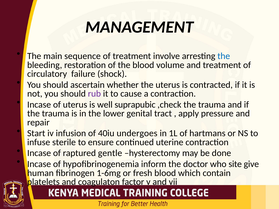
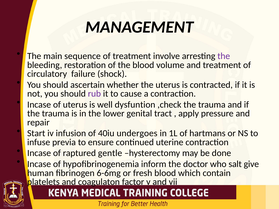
the at (224, 56) colour: blue -> purple
suprapubic: suprapubic -> dysfuntion
sterile: sterile -> previa
site: site -> salt
1-6mg: 1-6mg -> 6-6mg
